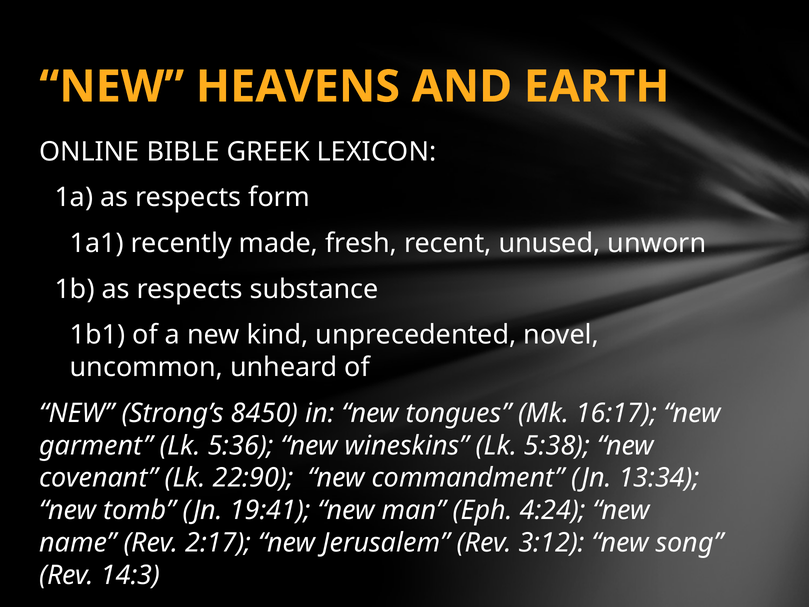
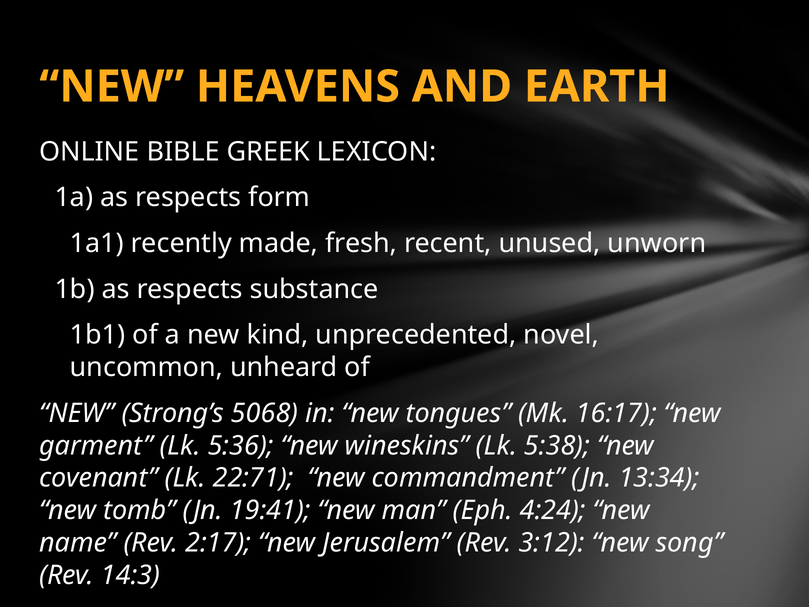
8450: 8450 -> 5068
22:90: 22:90 -> 22:71
